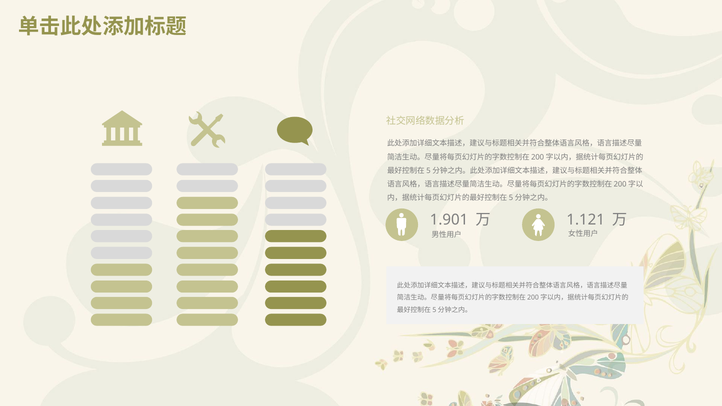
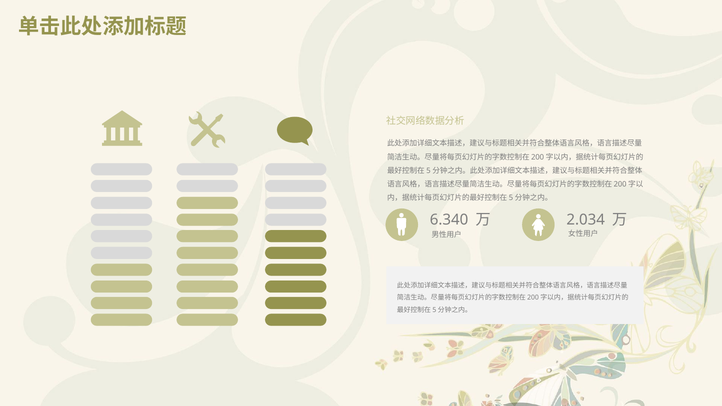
1.901: 1.901 -> 6.340
1.121: 1.121 -> 2.034
